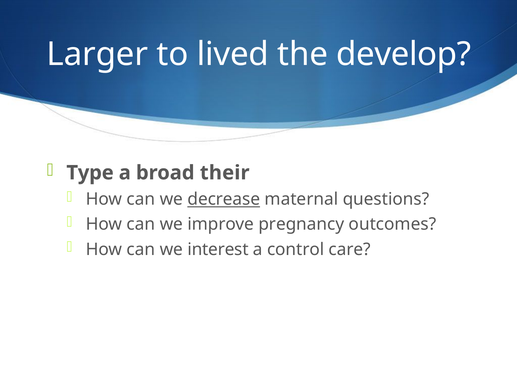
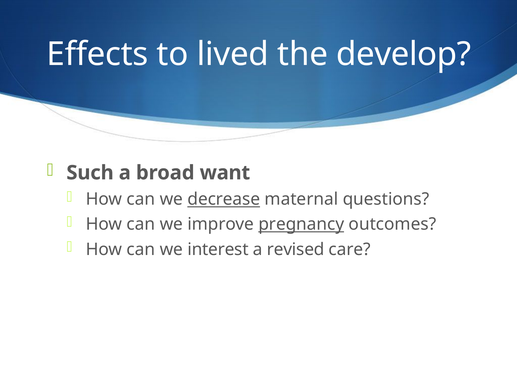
Larger: Larger -> Effects
Type: Type -> Such
their: their -> want
pregnancy underline: none -> present
control: control -> revised
